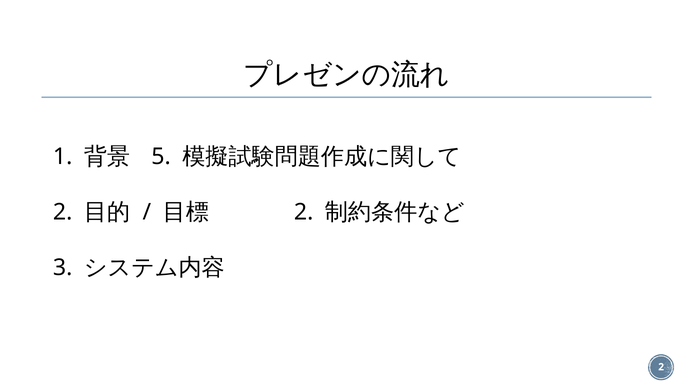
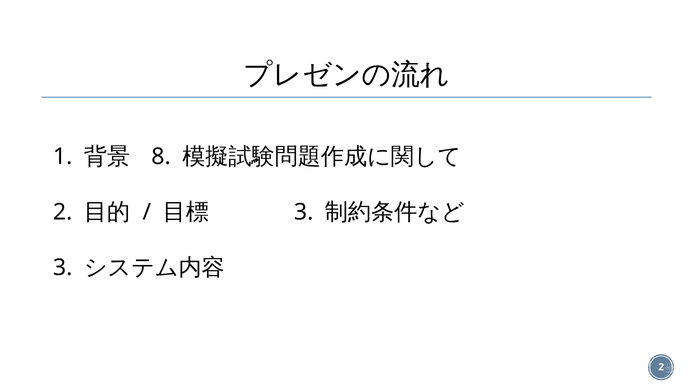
5: 5 -> 8
2 at (304, 212): 2 -> 3
